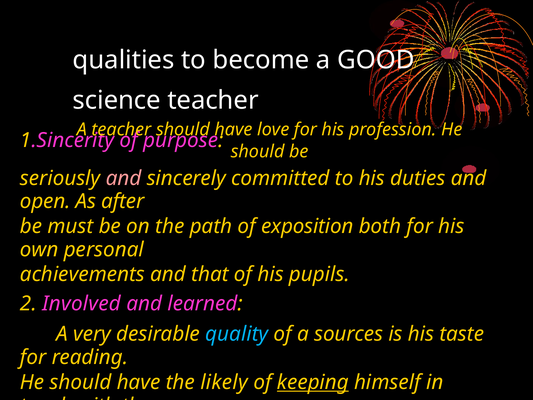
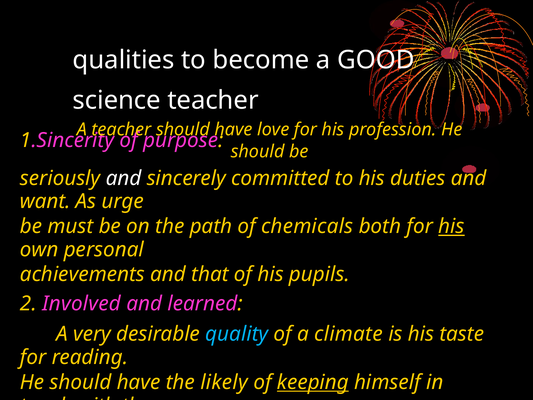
and at (124, 178) colour: pink -> white
open: open -> want
after: after -> urge
exposition: exposition -> chemicals
his at (451, 226) underline: none -> present
a sources: sources -> climate
